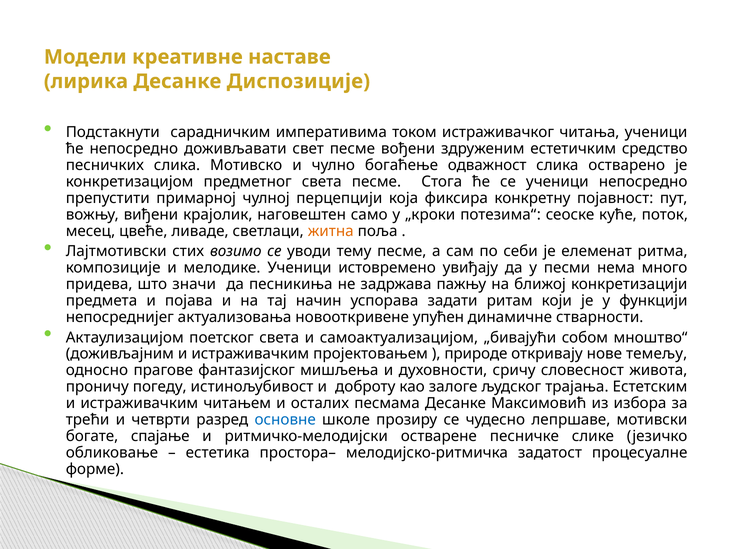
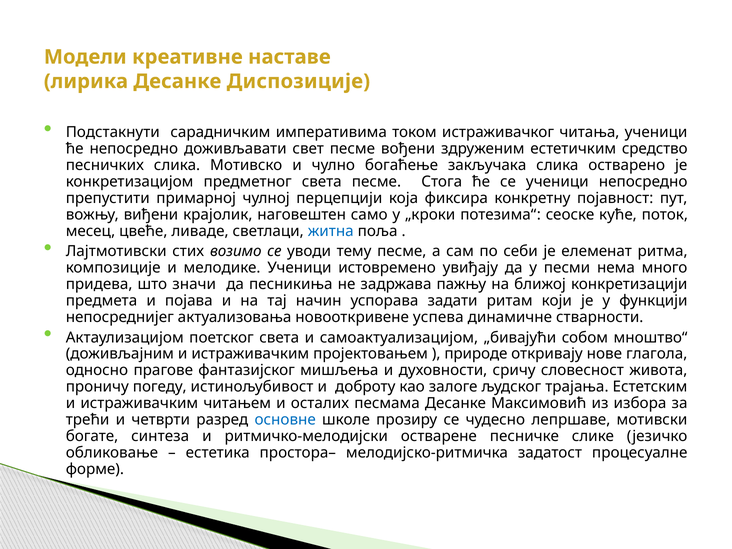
одважност: одважност -> закључака
житна colour: orange -> blue
упућен: упућен -> успева
темељу: темељу -> глагола
спајање: спајање -> синтеза
